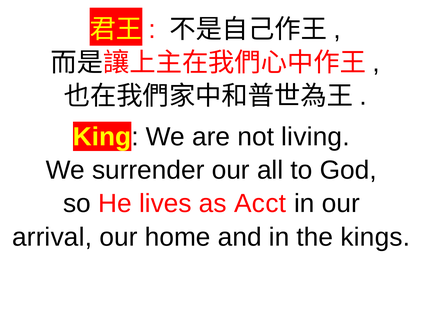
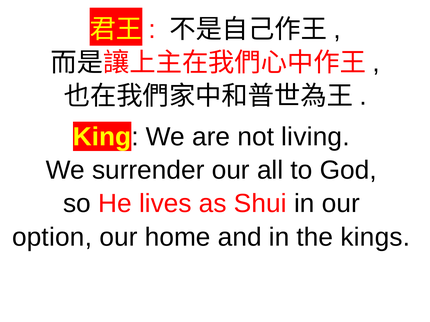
Acct: Acct -> Shui
arrival: arrival -> option
